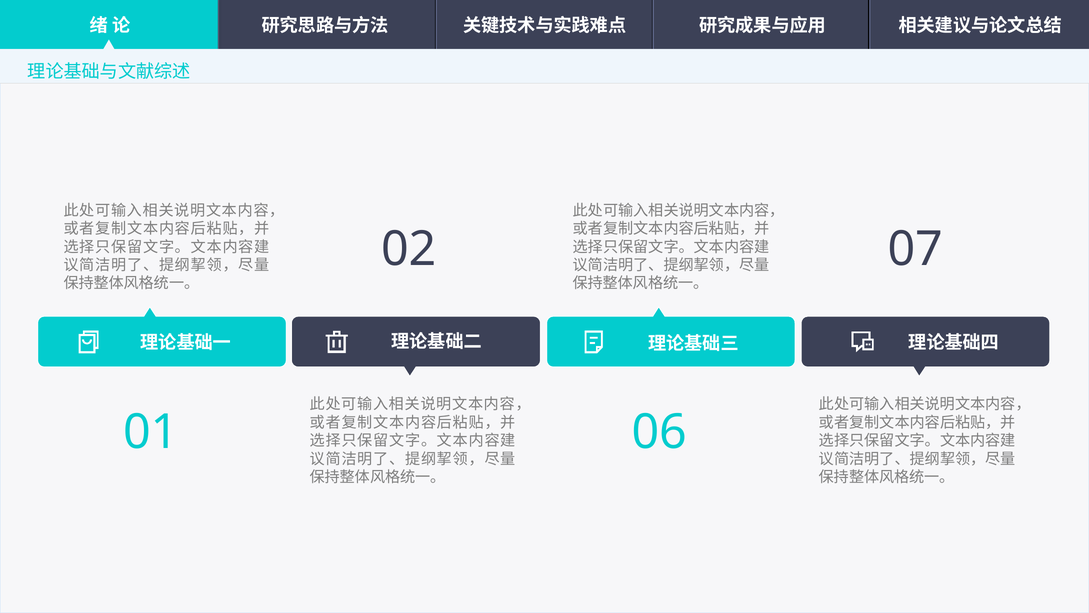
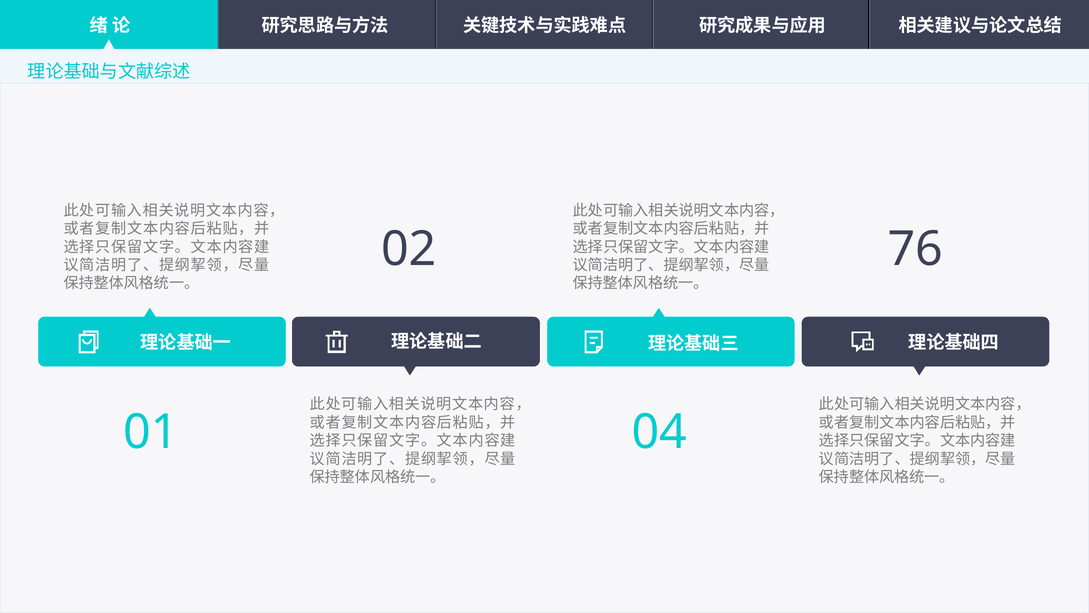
07: 07 -> 76
06: 06 -> 04
